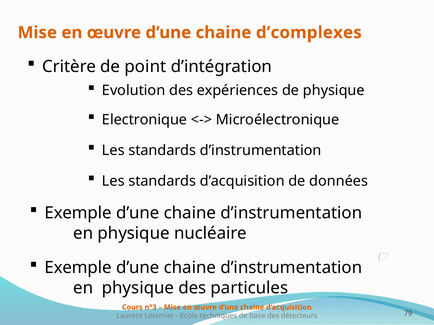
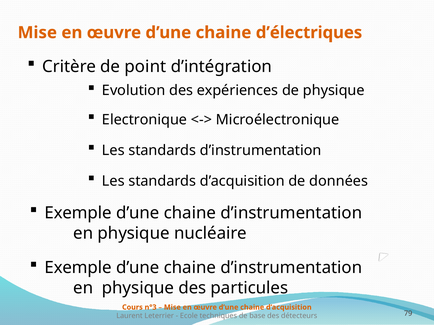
d’complexes: d’complexes -> d’électriques
